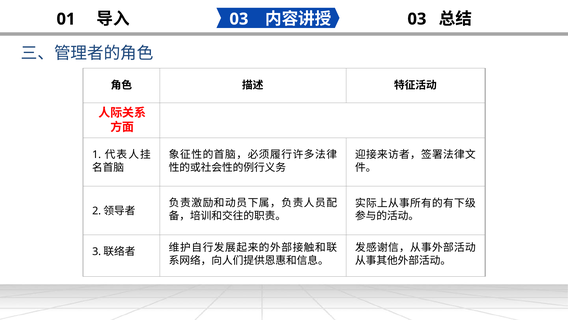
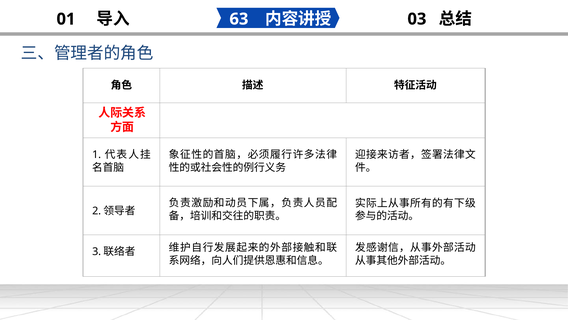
03 at (239, 19): 03 -> 63
